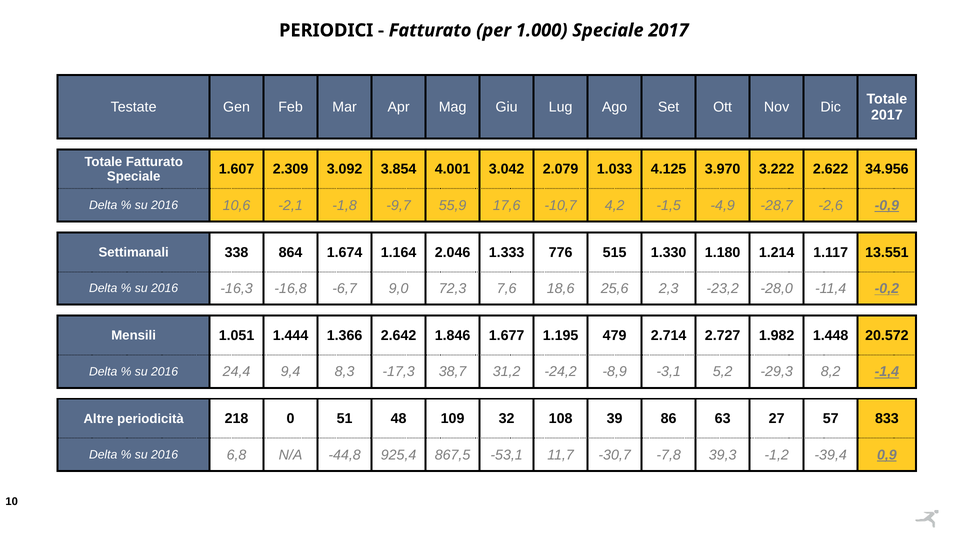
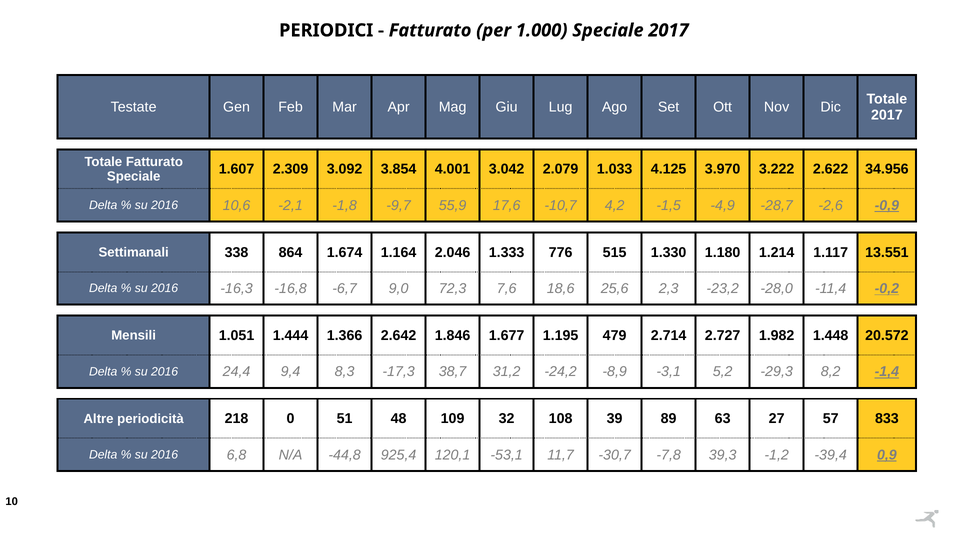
86: 86 -> 89
867,5: 867,5 -> 120,1
